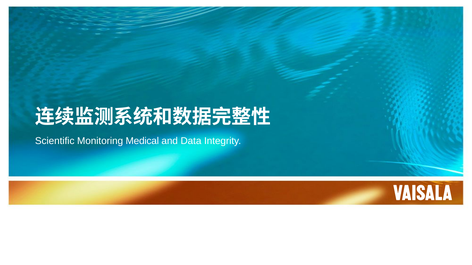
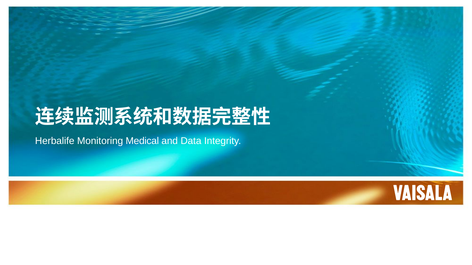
Scientific: Scientific -> Herbalife
